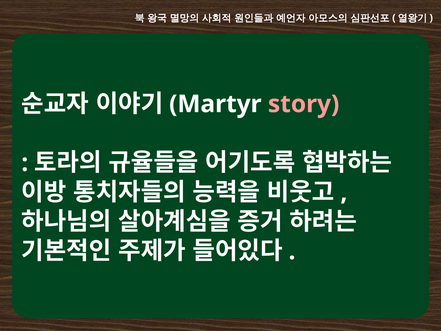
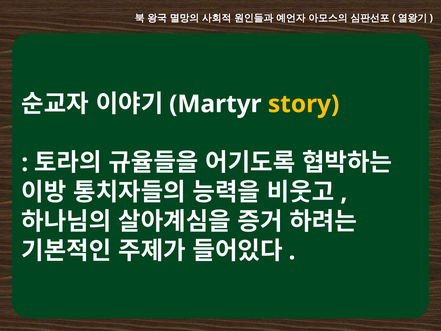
story colour: pink -> yellow
